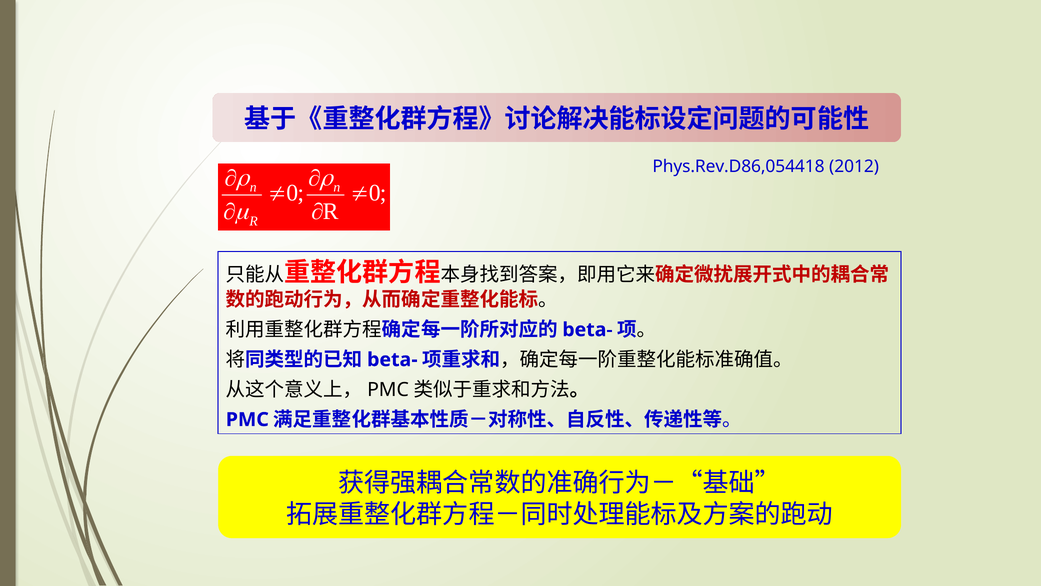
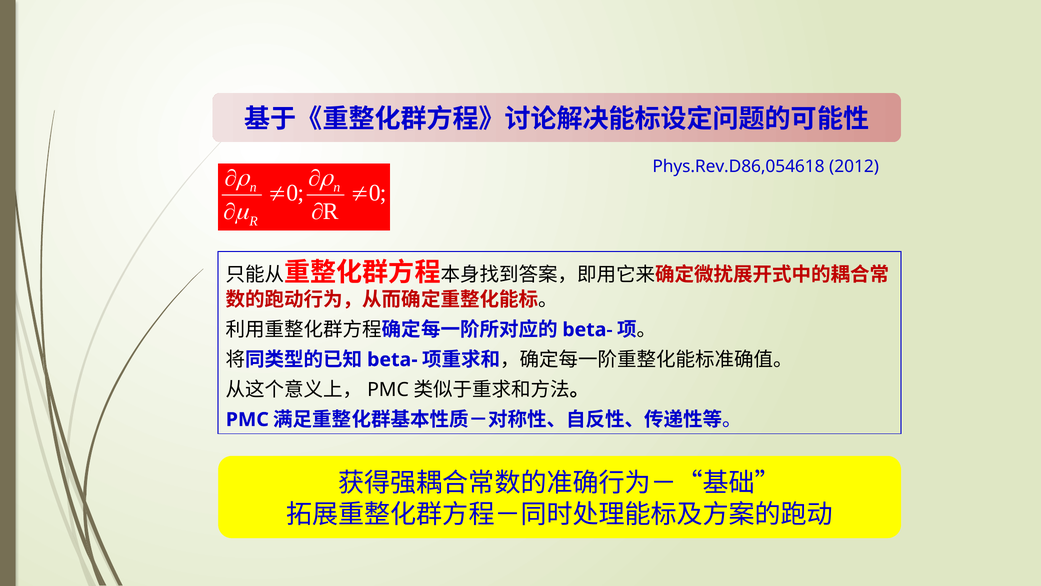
Phys.Rev.D86,054418: Phys.Rev.D86,054418 -> Phys.Rev.D86,054618
